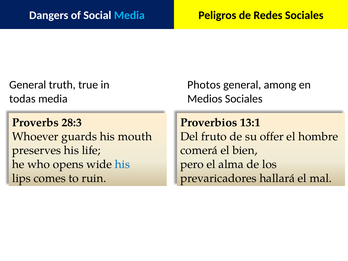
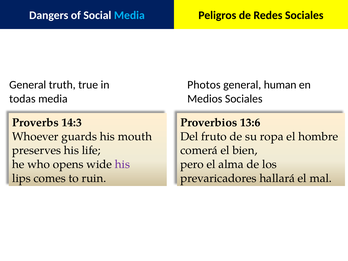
among: among -> human
28:3: 28:3 -> 14:3
13:1: 13:1 -> 13:6
offer: offer -> ropa
his at (122, 164) colour: blue -> purple
